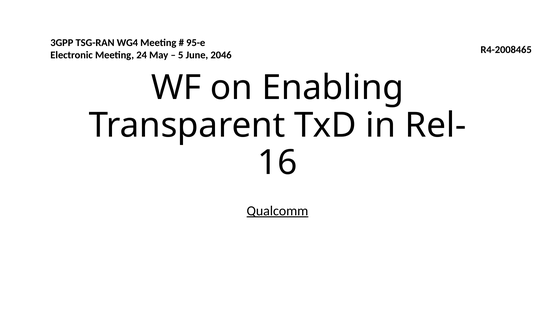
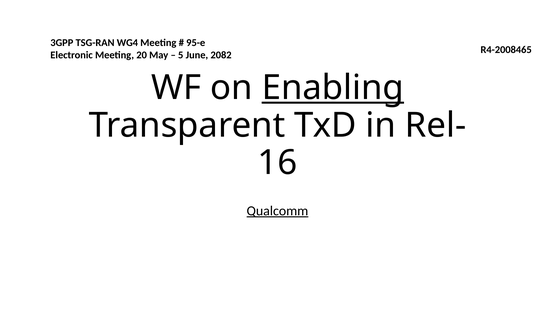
24: 24 -> 20
2046: 2046 -> 2082
Enabling underline: none -> present
